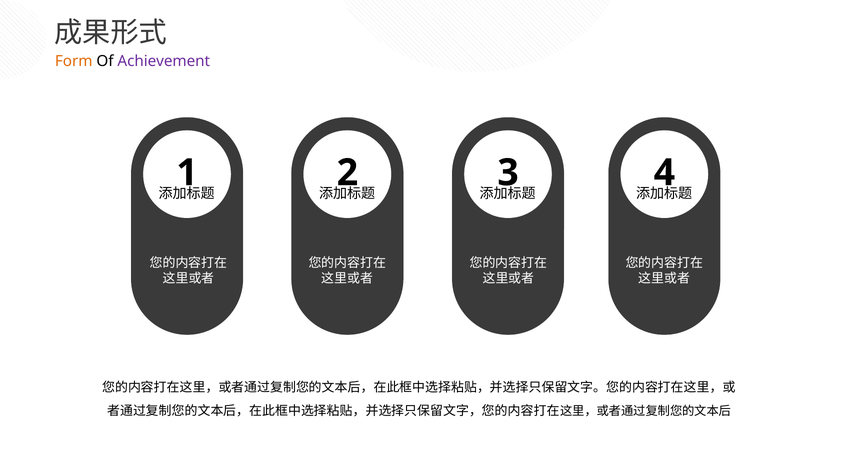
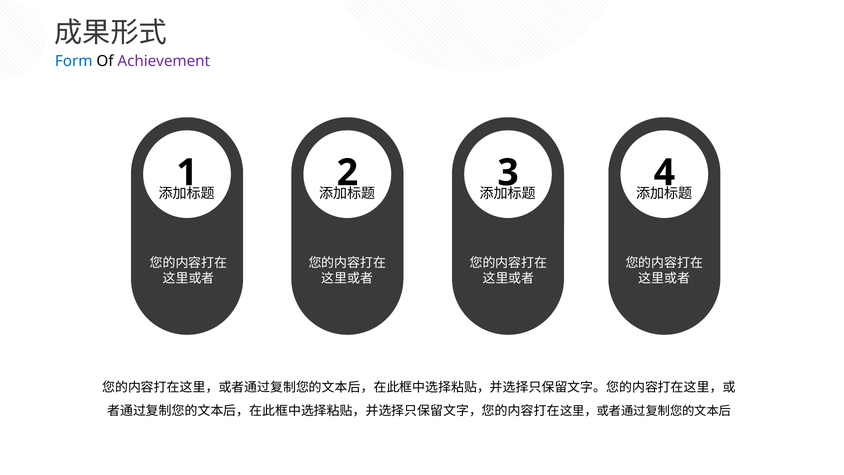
Form colour: orange -> blue
